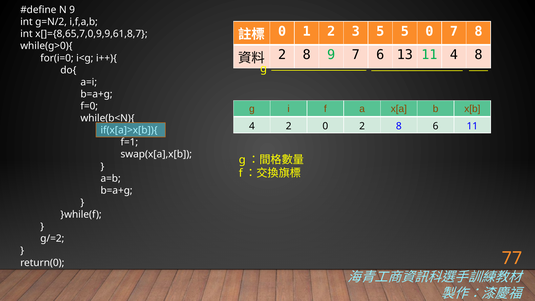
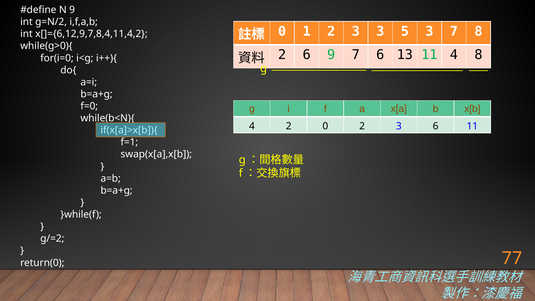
3 5: 5 -> 3
5 0: 0 -> 3
x[]={8,65,7,0,9,9,61,8,7: x[]={8,65,7,0,9,9,61,8,7 -> x[]={6,12,9,7,8,4,11,4,2
8 at (307, 55): 8 -> 6
0 2 8: 8 -> 3
